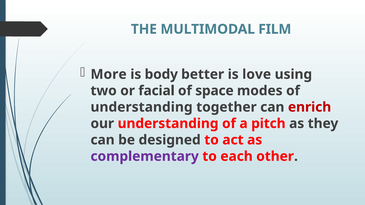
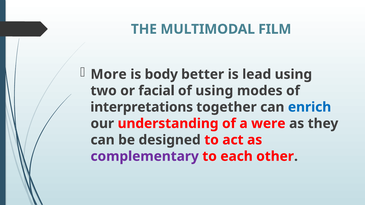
love: love -> lead
of space: space -> using
understanding at (142, 107): understanding -> interpretations
enrich colour: red -> blue
pitch: pitch -> were
